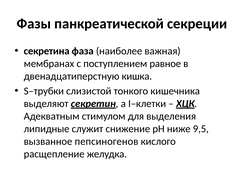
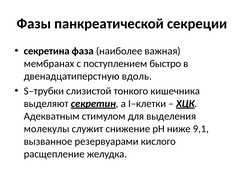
равное: равное -> быстро
кишка: кишка -> вдоль
липидные: липидные -> молекулы
9,5: 9,5 -> 9,1
пепсиногенов: пепсиногенов -> резервуарами
